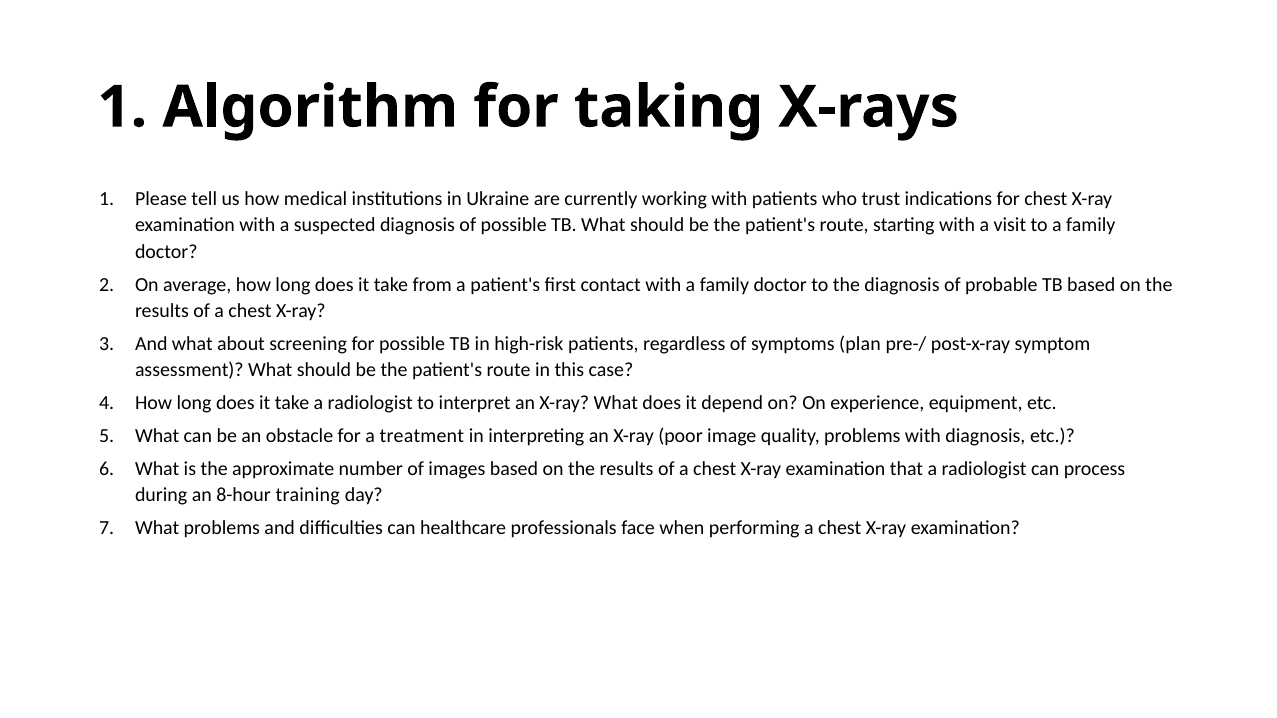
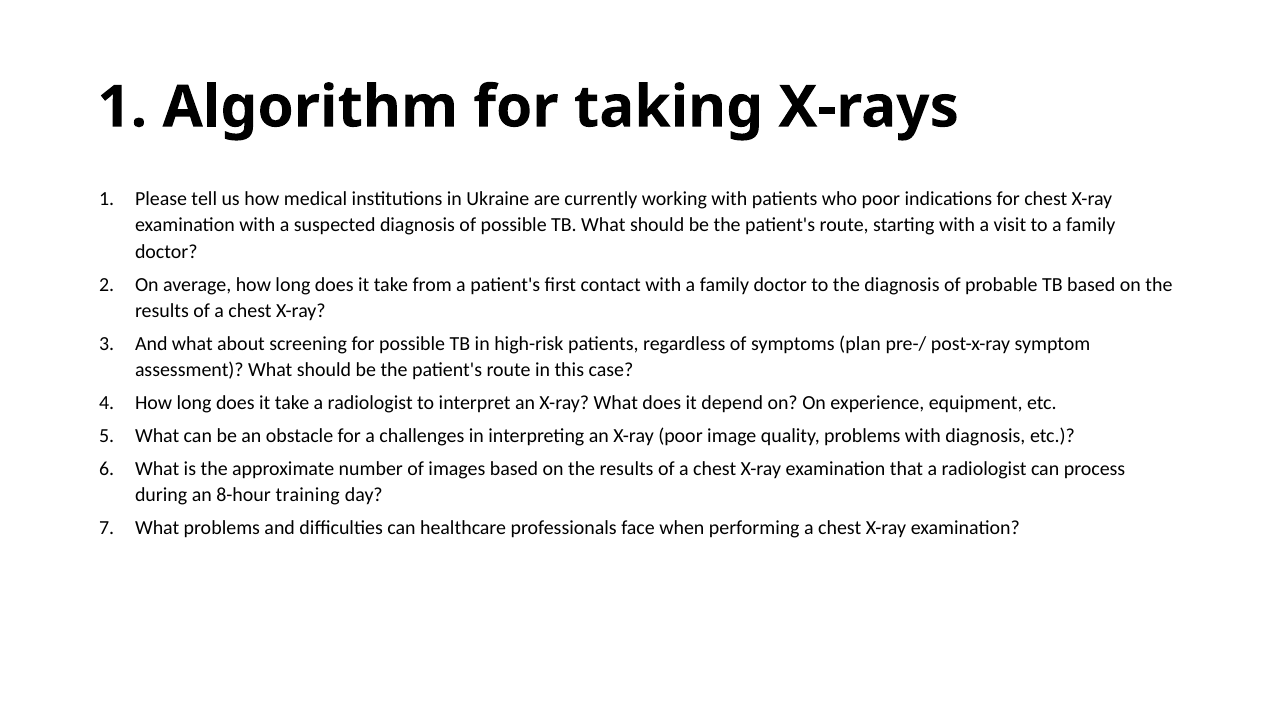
who trust: trust -> poor
treatment: treatment -> challenges
